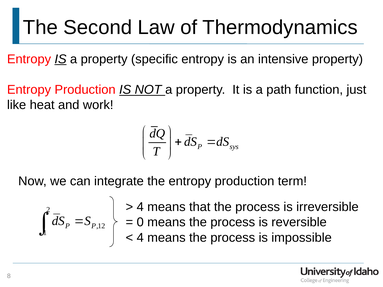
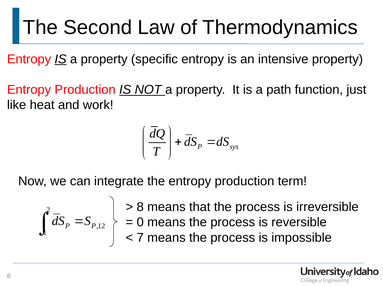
4 at (140, 207): 4 -> 8
4 at (140, 238): 4 -> 7
